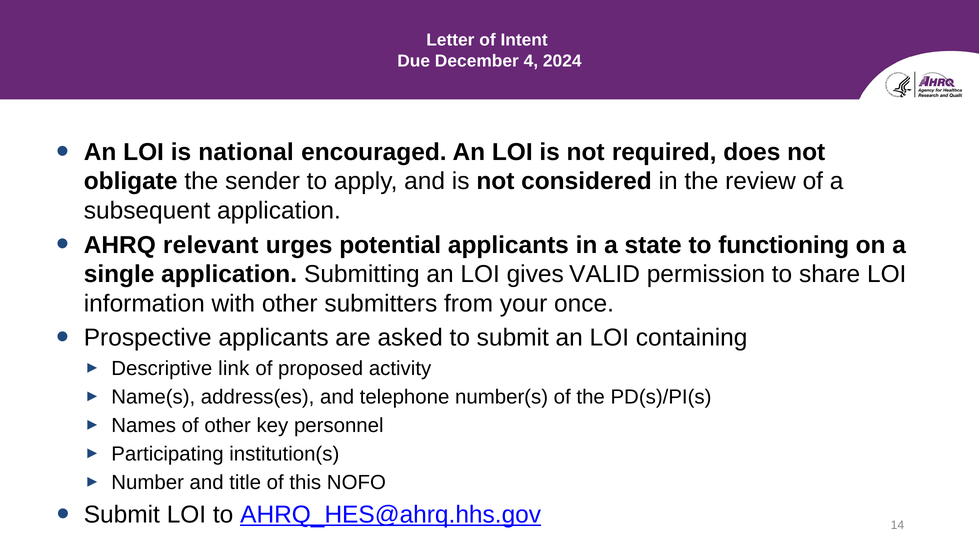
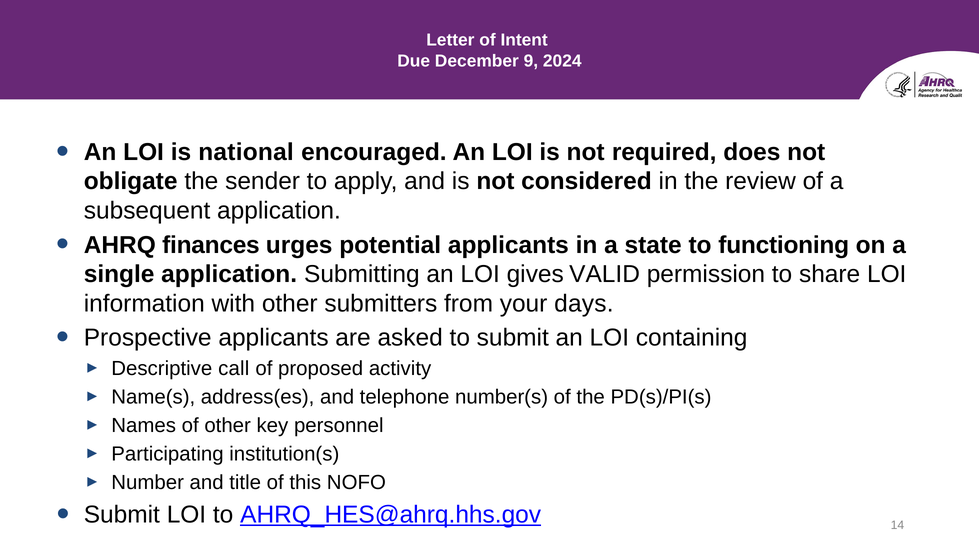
4: 4 -> 9
relevant: relevant -> finances
once: once -> days
link: link -> call
